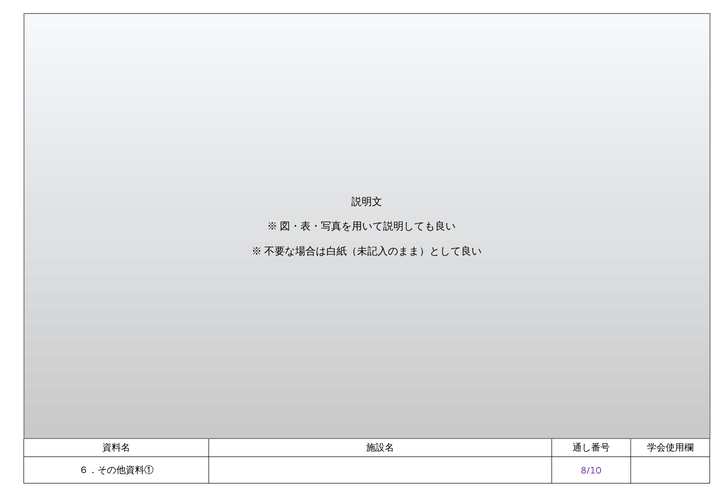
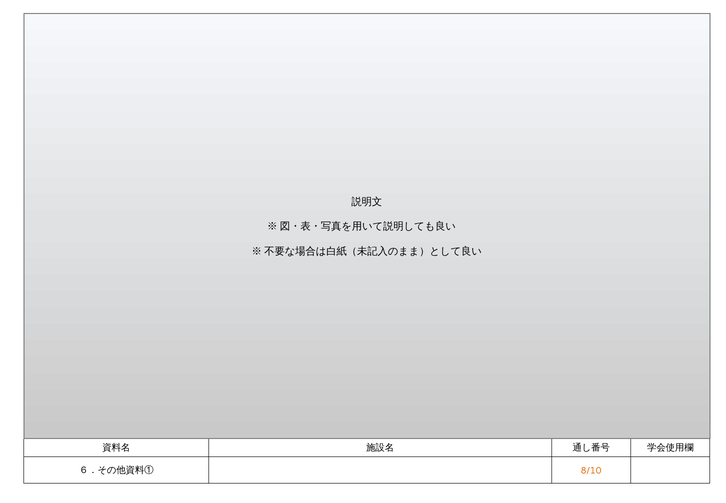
8/10 colour: purple -> orange
